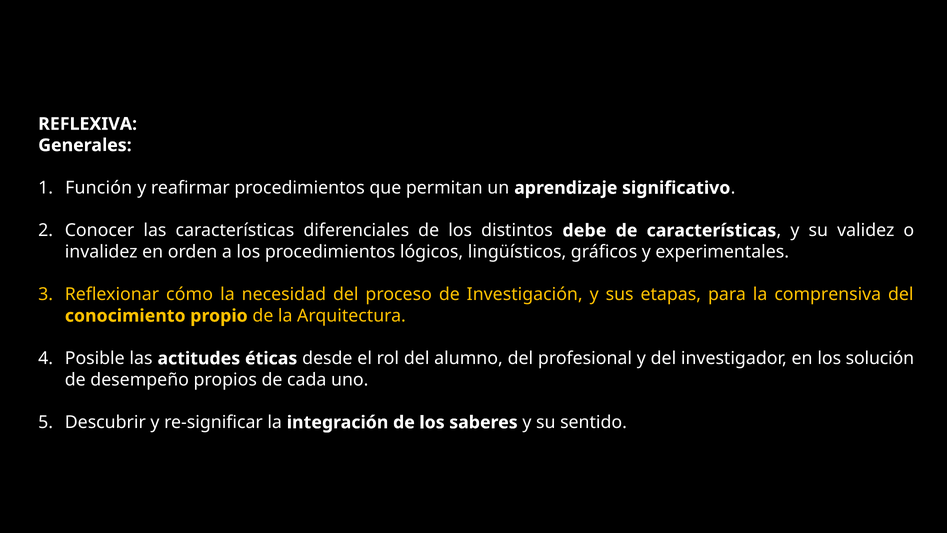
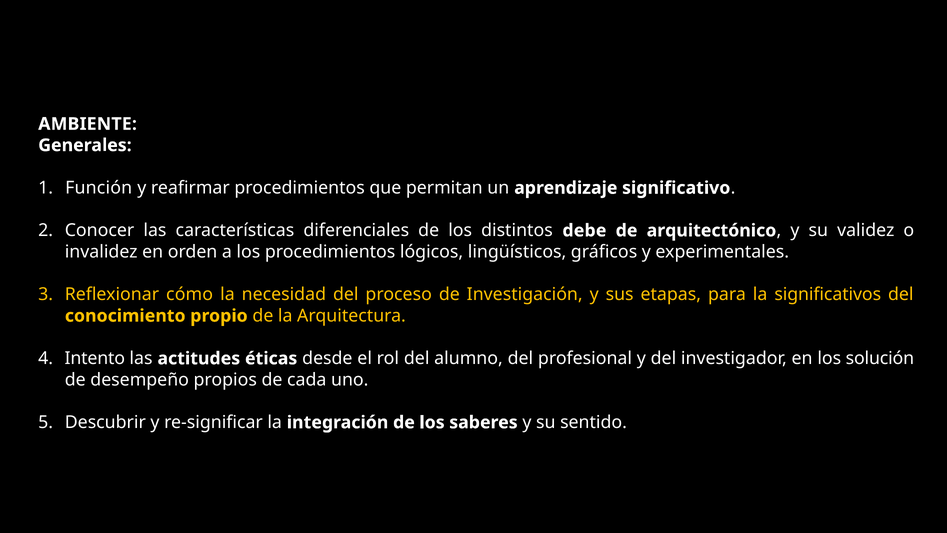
REFLEXIVA: REFLEXIVA -> AMBIENTE
de características: características -> arquitectónico
comprensiva: comprensiva -> significativos
Posible: Posible -> Intento
